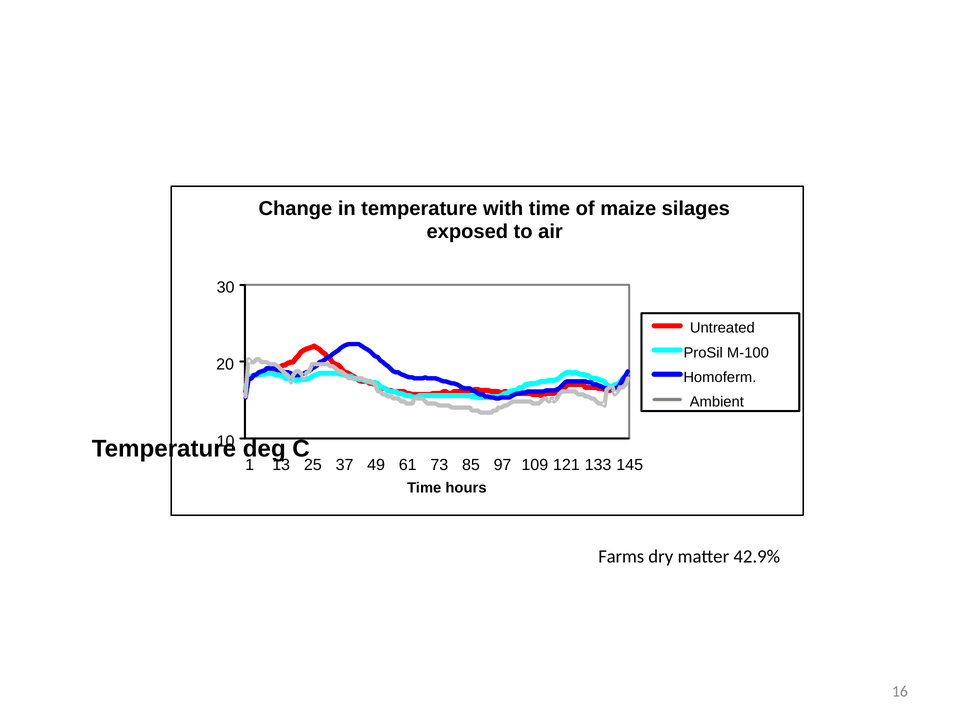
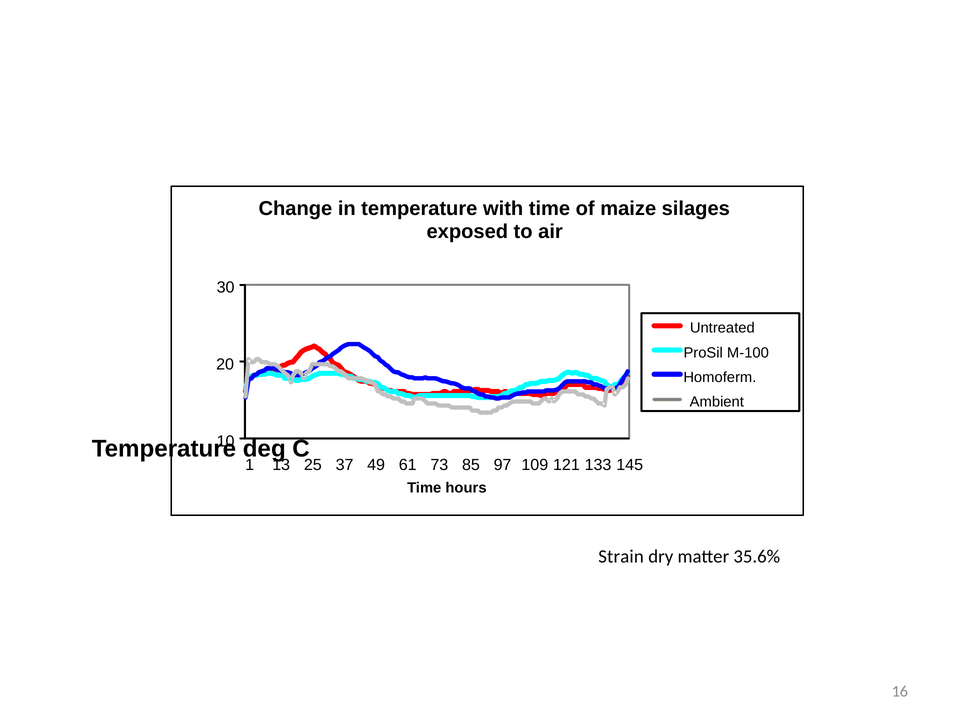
Farms: Farms -> Strain
42.9%: 42.9% -> 35.6%
